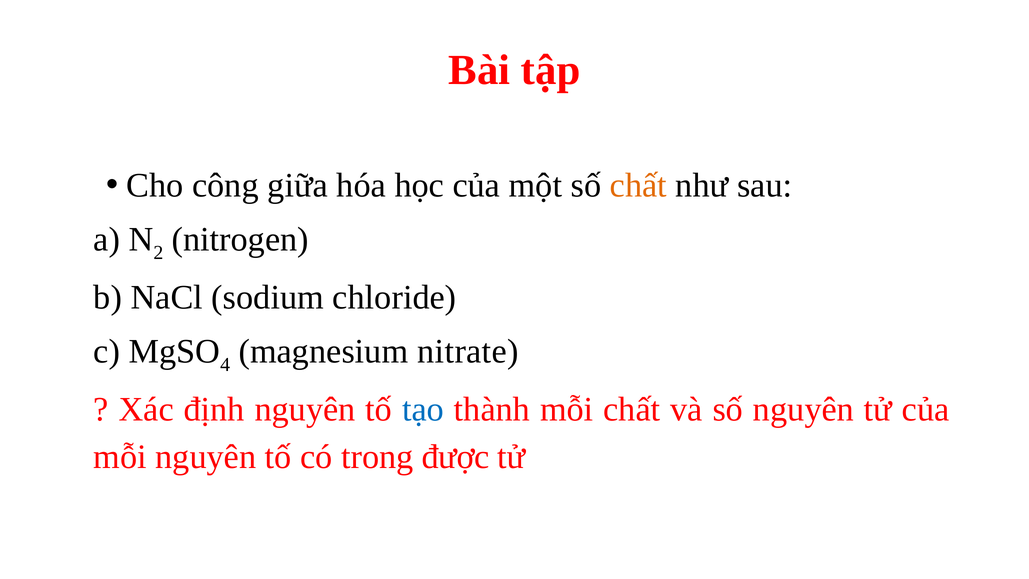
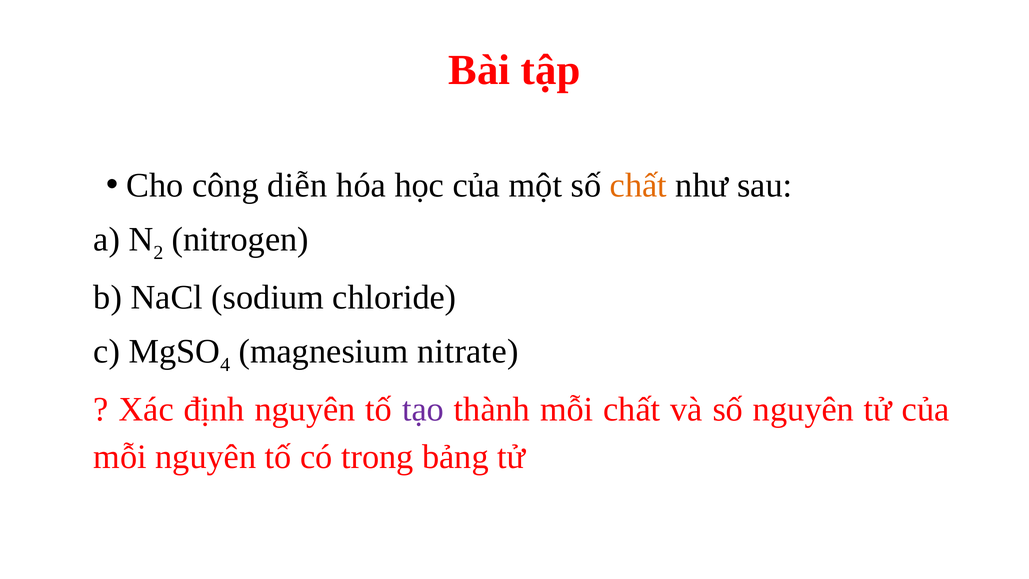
giữa: giữa -> diễn
tạo colour: blue -> purple
được: được -> bảng
